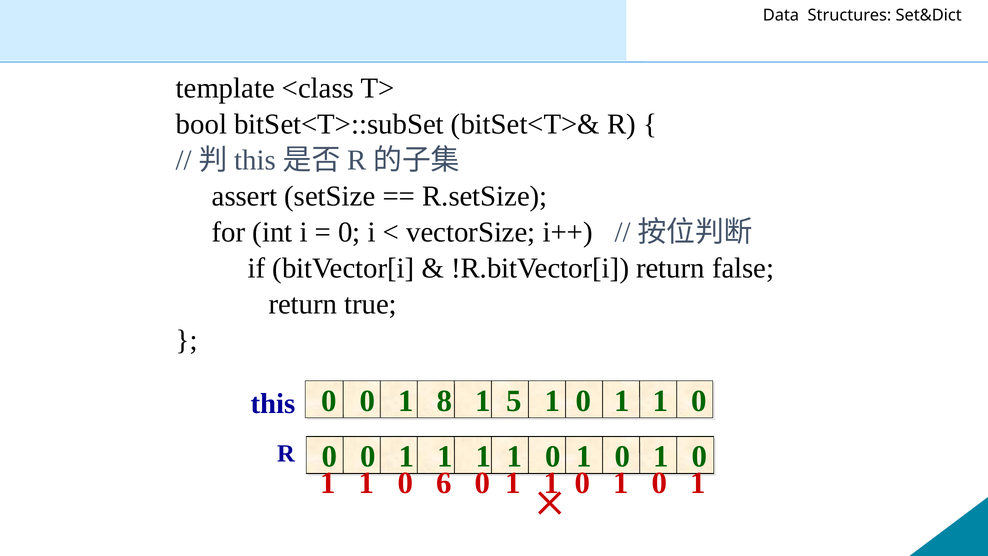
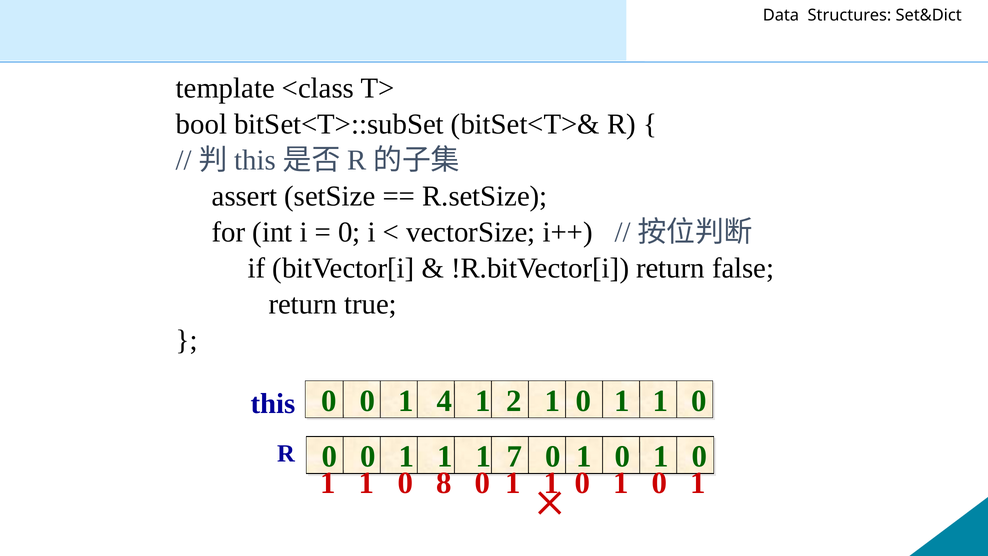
8: 8 -> 4
5: 5 -> 2
1 1 1 1: 1 -> 7
6: 6 -> 8
